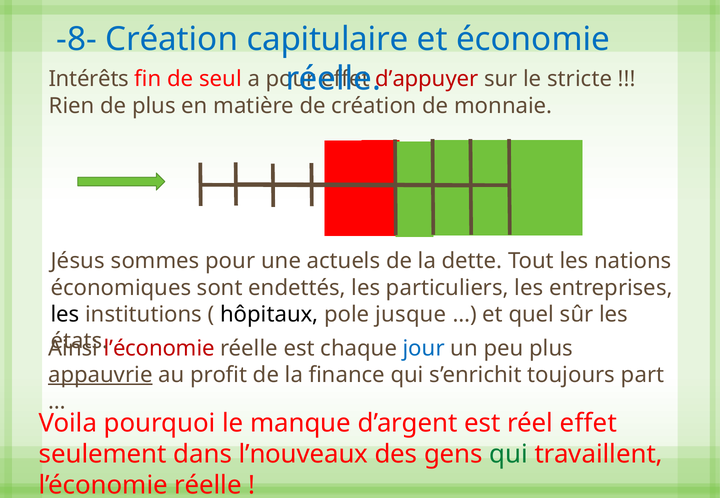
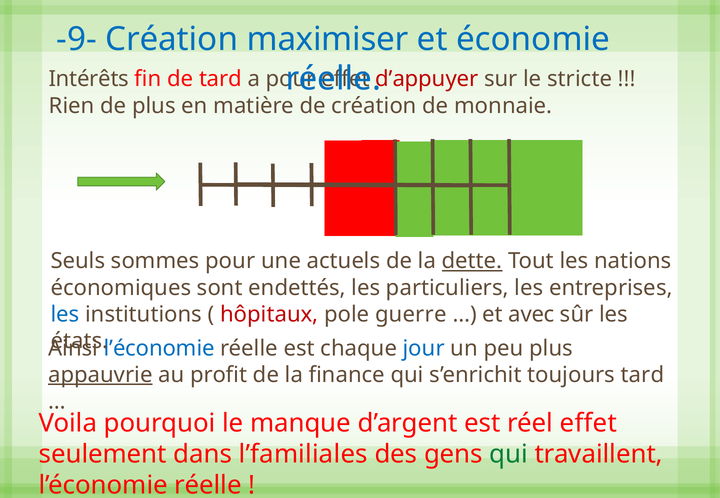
-8-: -8- -> -9-
capitulaire: capitulaire -> maximiser
de seul: seul -> tard
Jésus: Jésus -> Seuls
dette underline: none -> present
les at (65, 315) colour: black -> blue
hôpitaux colour: black -> red
jusque: jusque -> guerre
quel: quel -> avec
l’économie at (159, 349) colour: red -> blue
toujours part: part -> tard
l’nouveaux: l’nouveaux -> l’familiales
